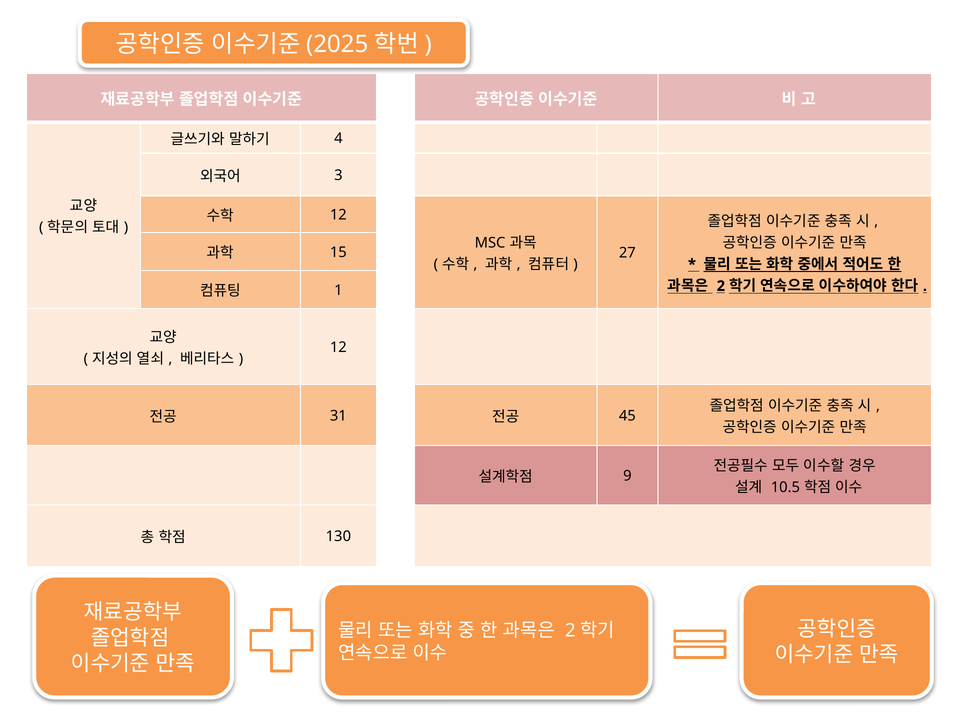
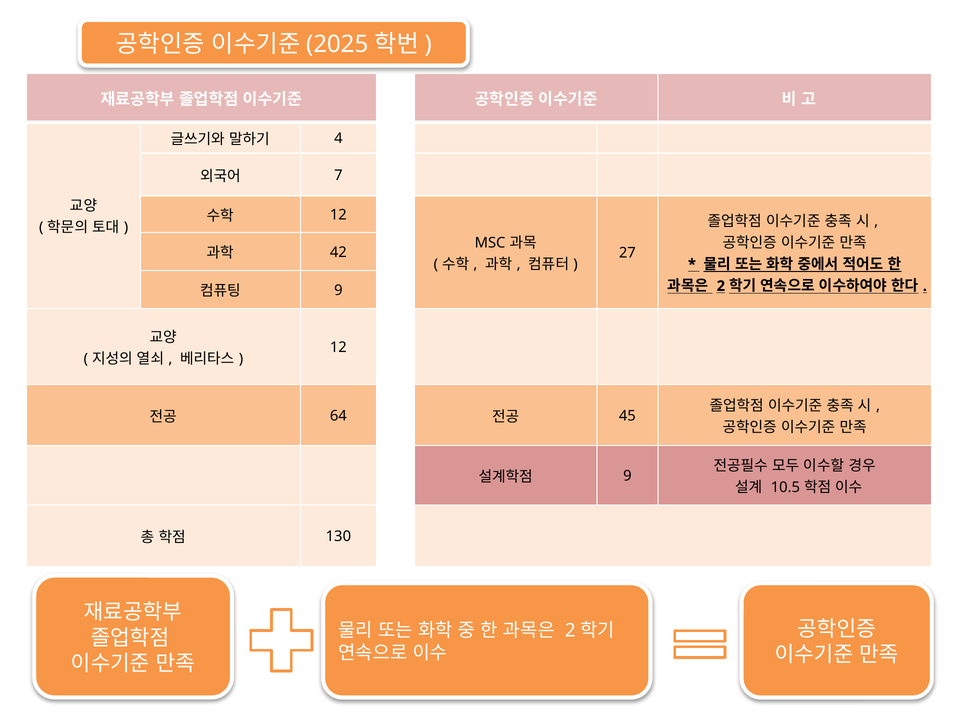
3: 3 -> 7
15: 15 -> 42
1 at (338, 290): 1 -> 9
31: 31 -> 64
